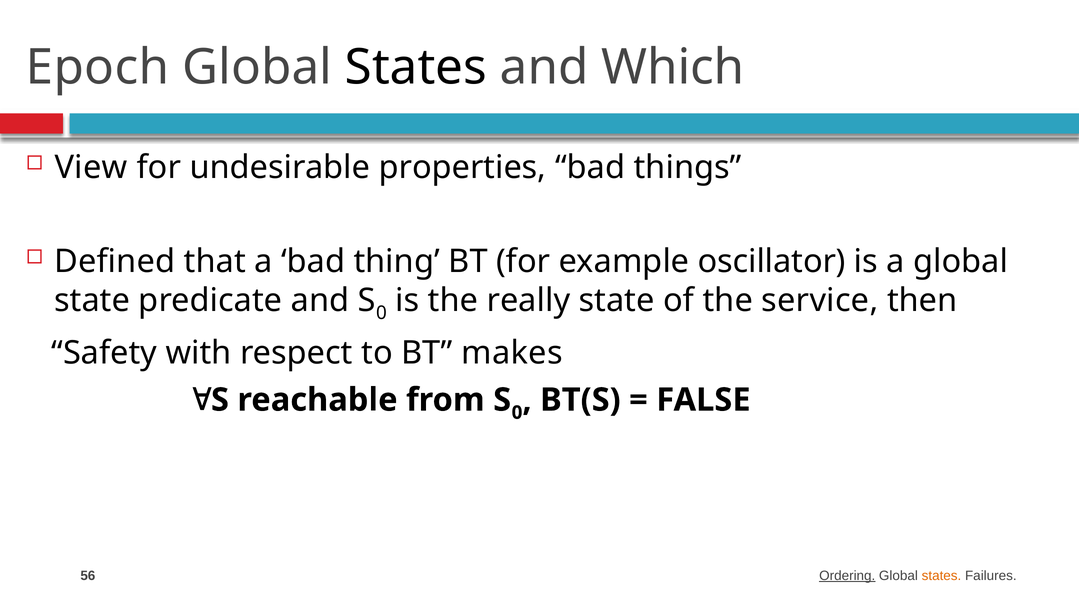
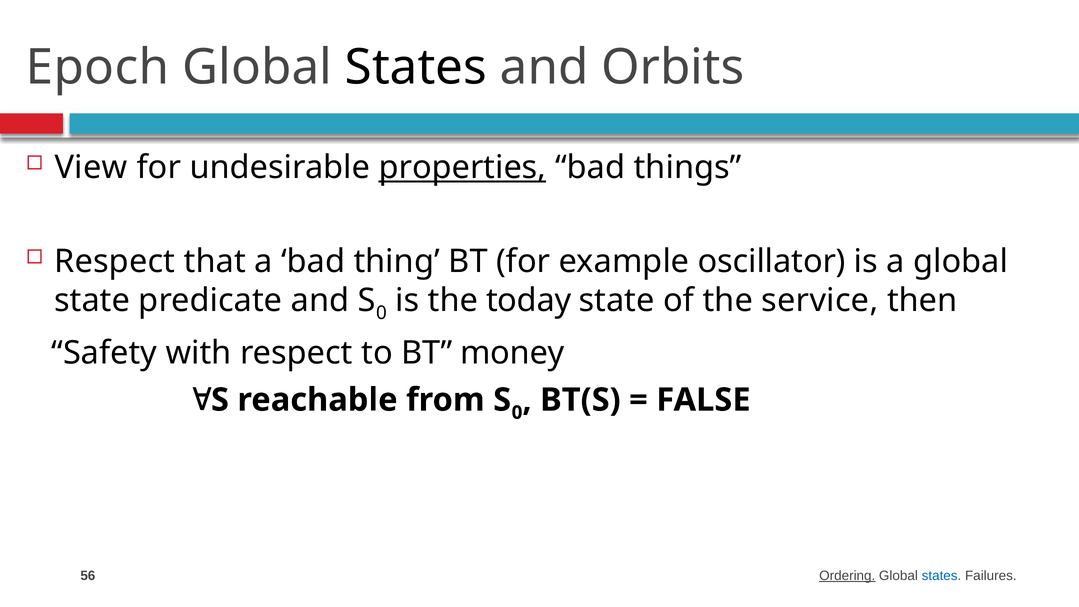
Which: Which -> Orbits
properties underline: none -> present
Defined at (115, 261): Defined -> Respect
really: really -> today
makes: makes -> money
states at (942, 576) colour: orange -> blue
